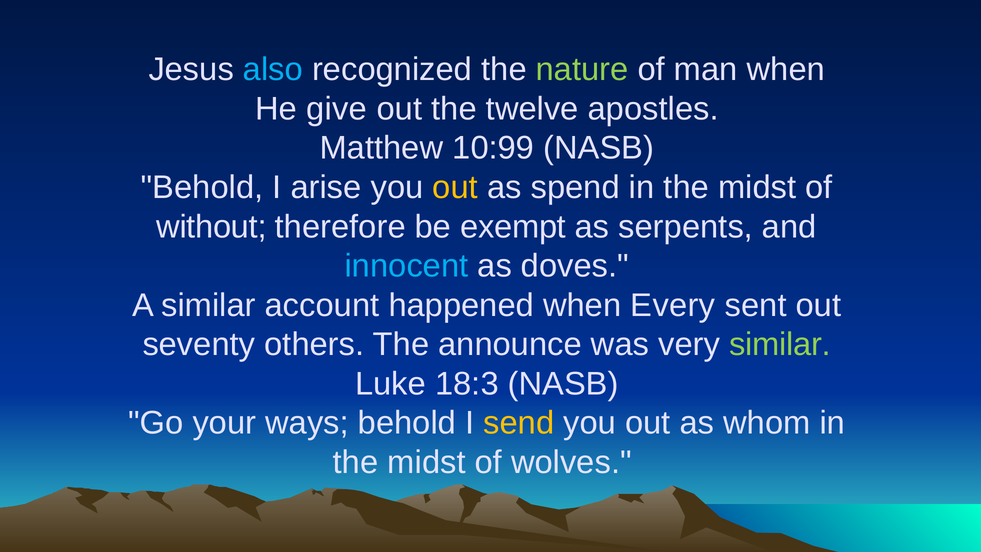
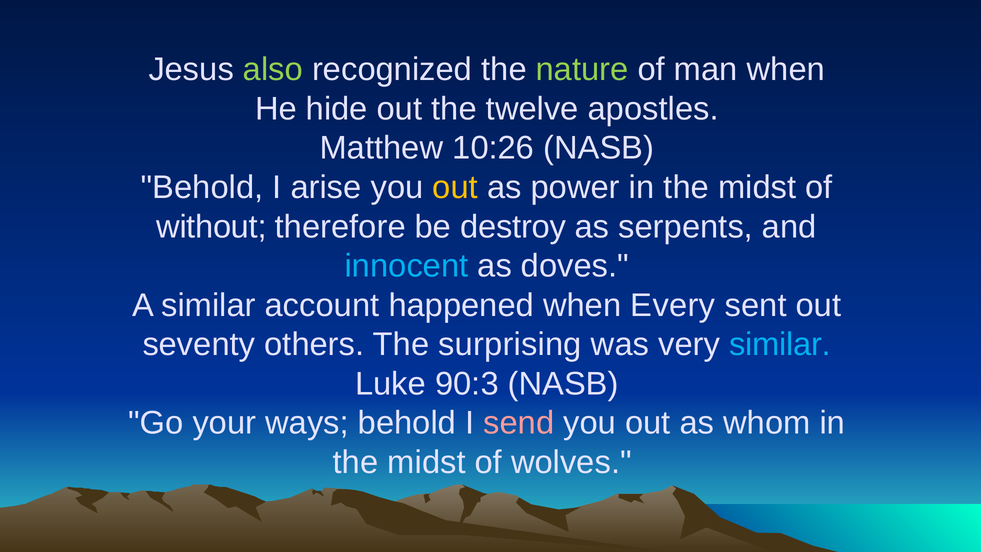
also colour: light blue -> light green
give: give -> hide
10:99: 10:99 -> 10:26
spend: spend -> power
exempt: exempt -> destroy
announce: announce -> surprising
similar at (780, 344) colour: light green -> light blue
18:3: 18:3 -> 90:3
send colour: yellow -> pink
